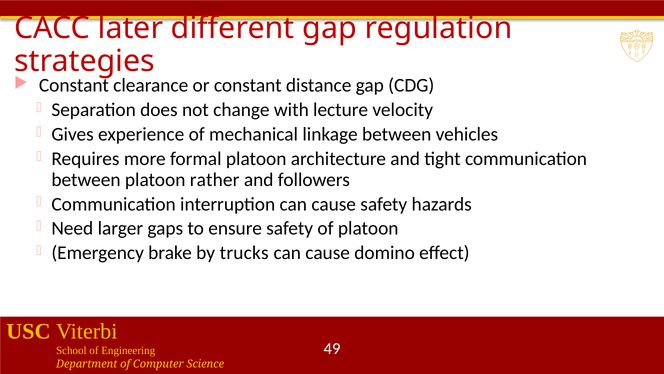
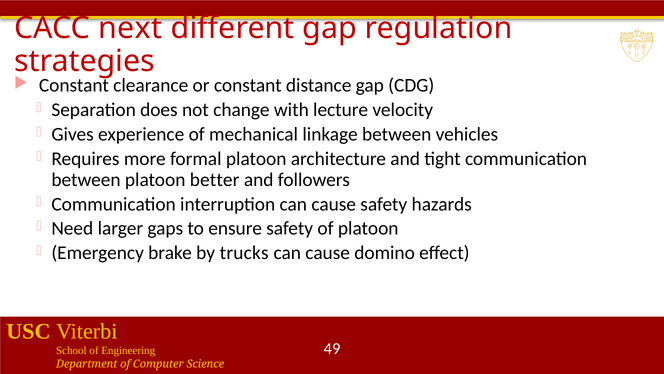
later: later -> next
rather: rather -> better
